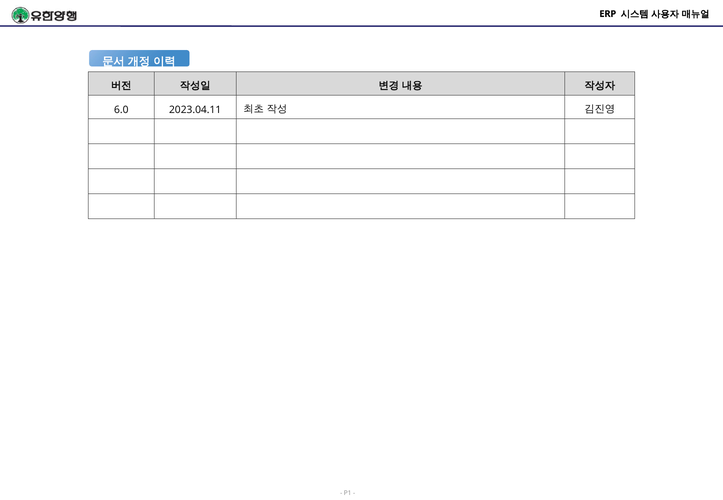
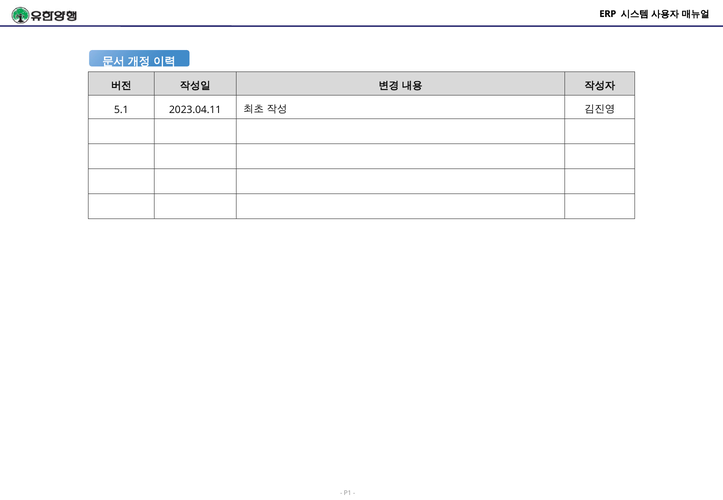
6.0: 6.0 -> 5.1
